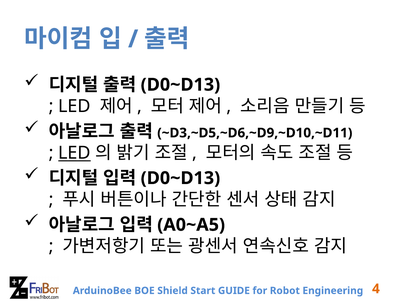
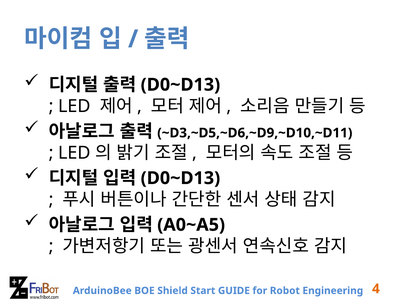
LED at (74, 153) underline: present -> none
